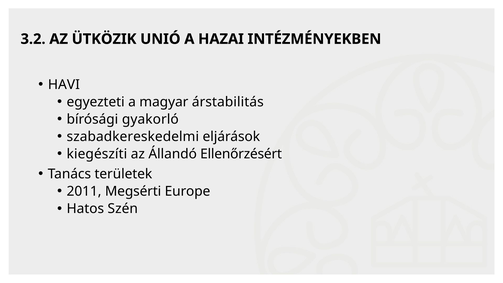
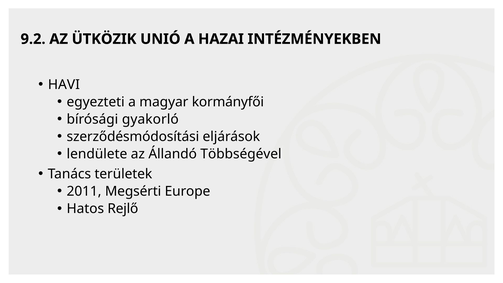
3.2: 3.2 -> 9.2
árstabilitás: árstabilitás -> kormányfői
szabadkereskedelmi: szabadkereskedelmi -> szerződésmódosítási
kiegészíti: kiegészíti -> lendülete
Ellenőrzésért: Ellenőrzésért -> Többségével
Szén: Szén -> Rejlő
